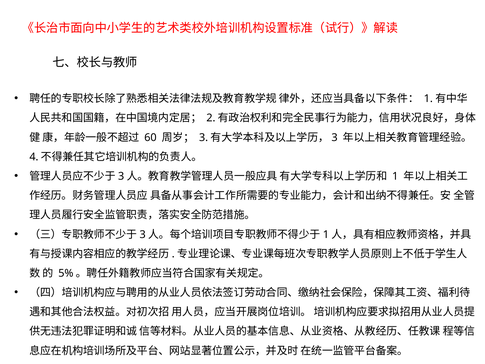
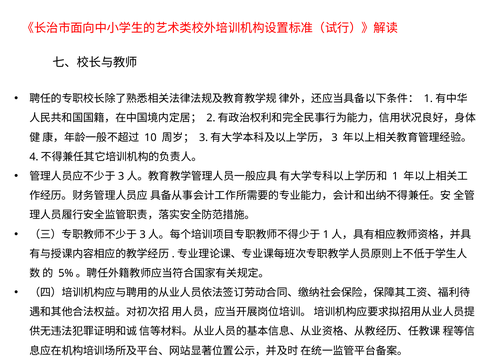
60: 60 -> 10
